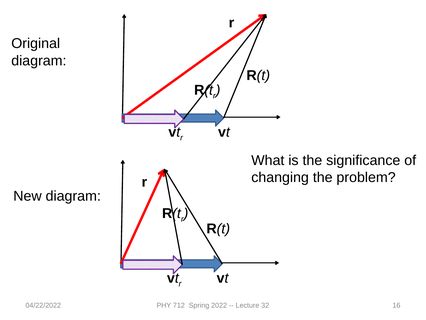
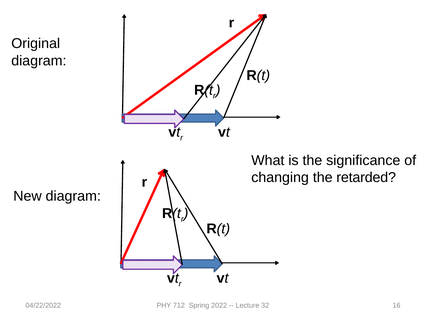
problem: problem -> retarded
